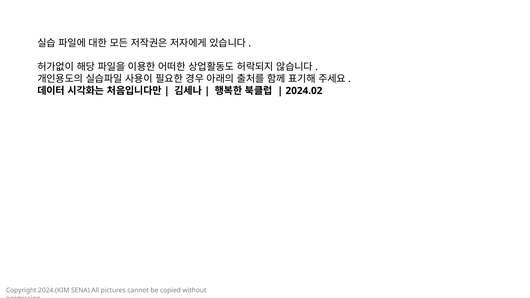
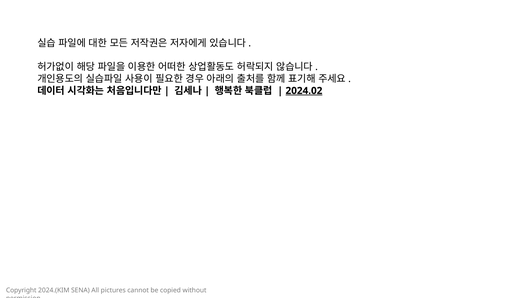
2024.02 underline: none -> present
